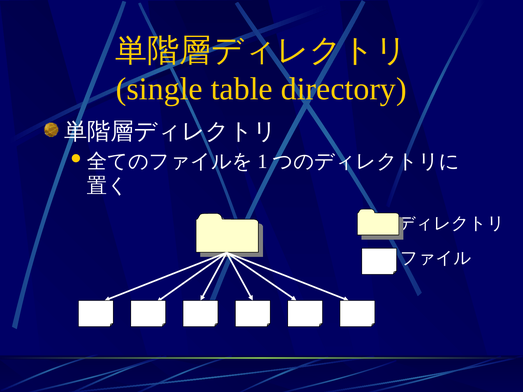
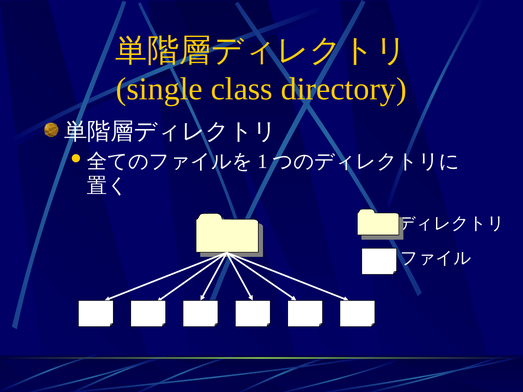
table: table -> class
